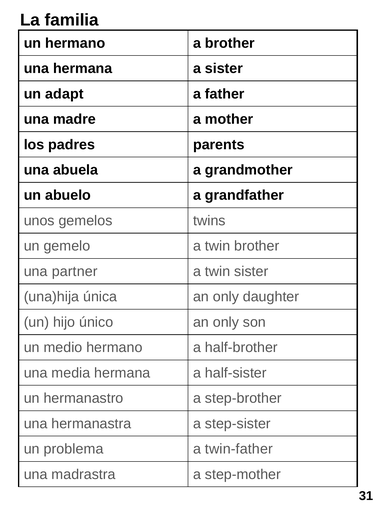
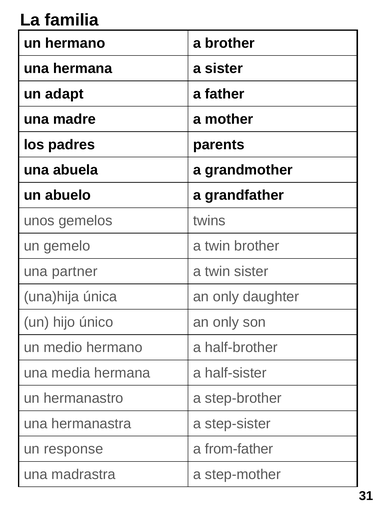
problema: problema -> response
twin-father: twin-father -> from-father
